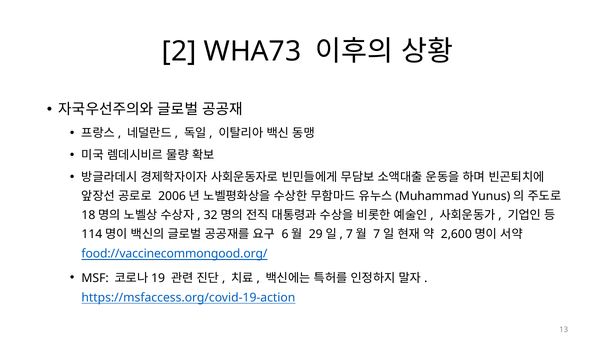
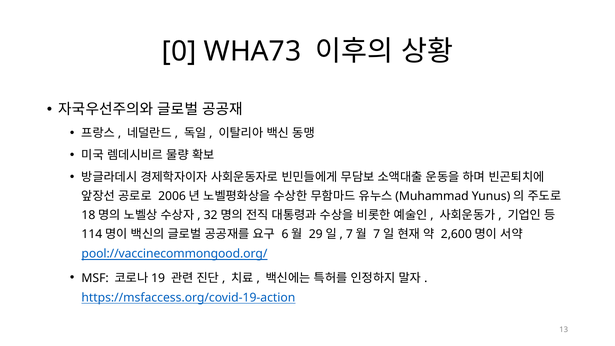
2: 2 -> 0
food://vaccinecommongood.org/: food://vaccinecommongood.org/ -> pool://vaccinecommongood.org/
